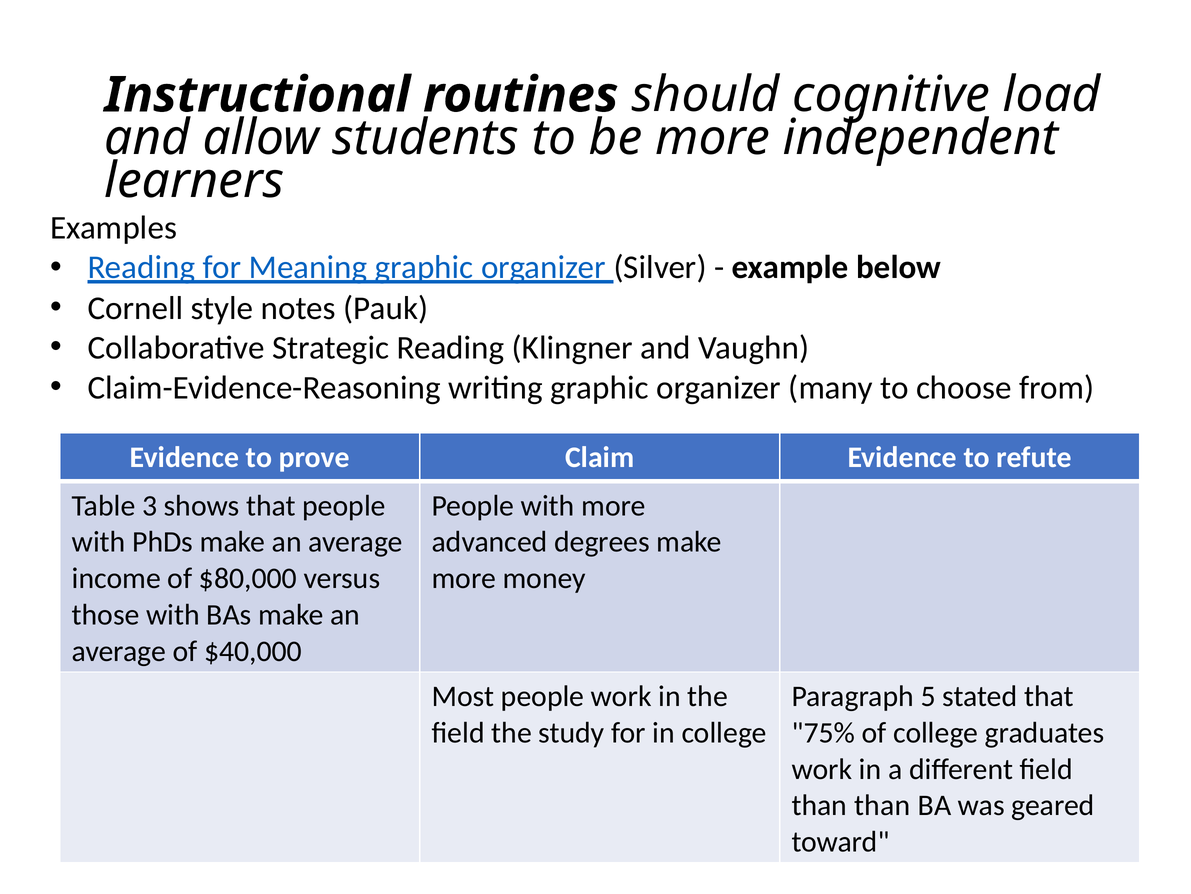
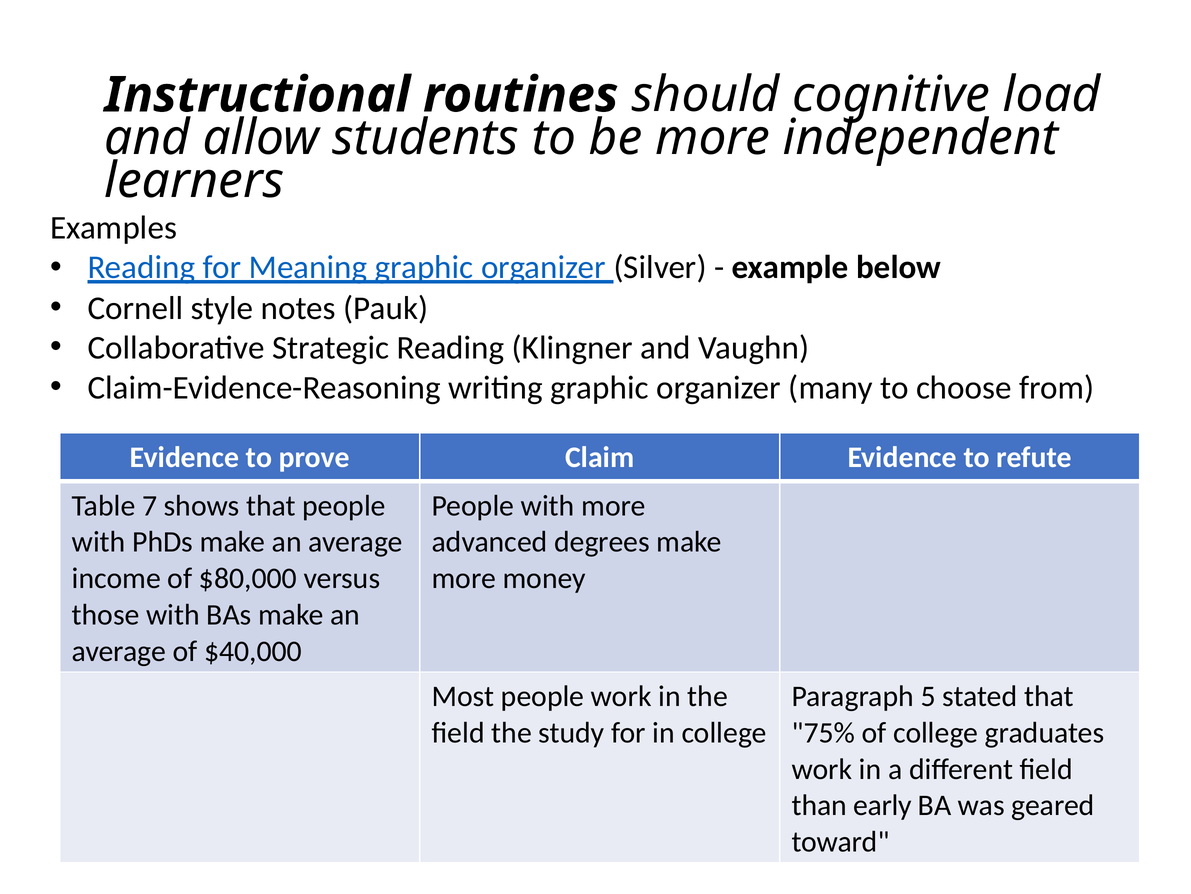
3: 3 -> 7
than than: than -> early
